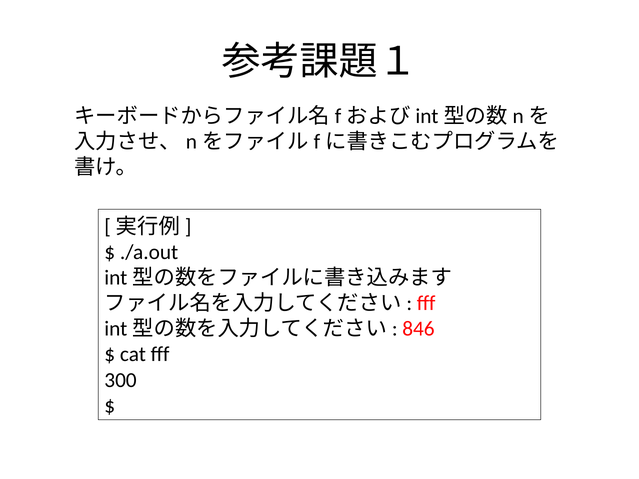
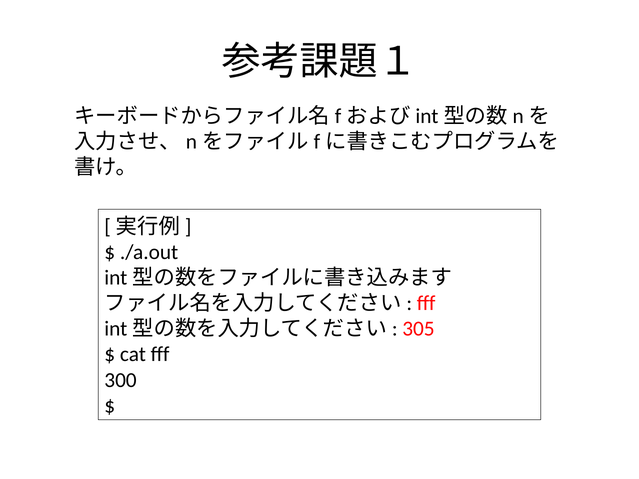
846: 846 -> 305
